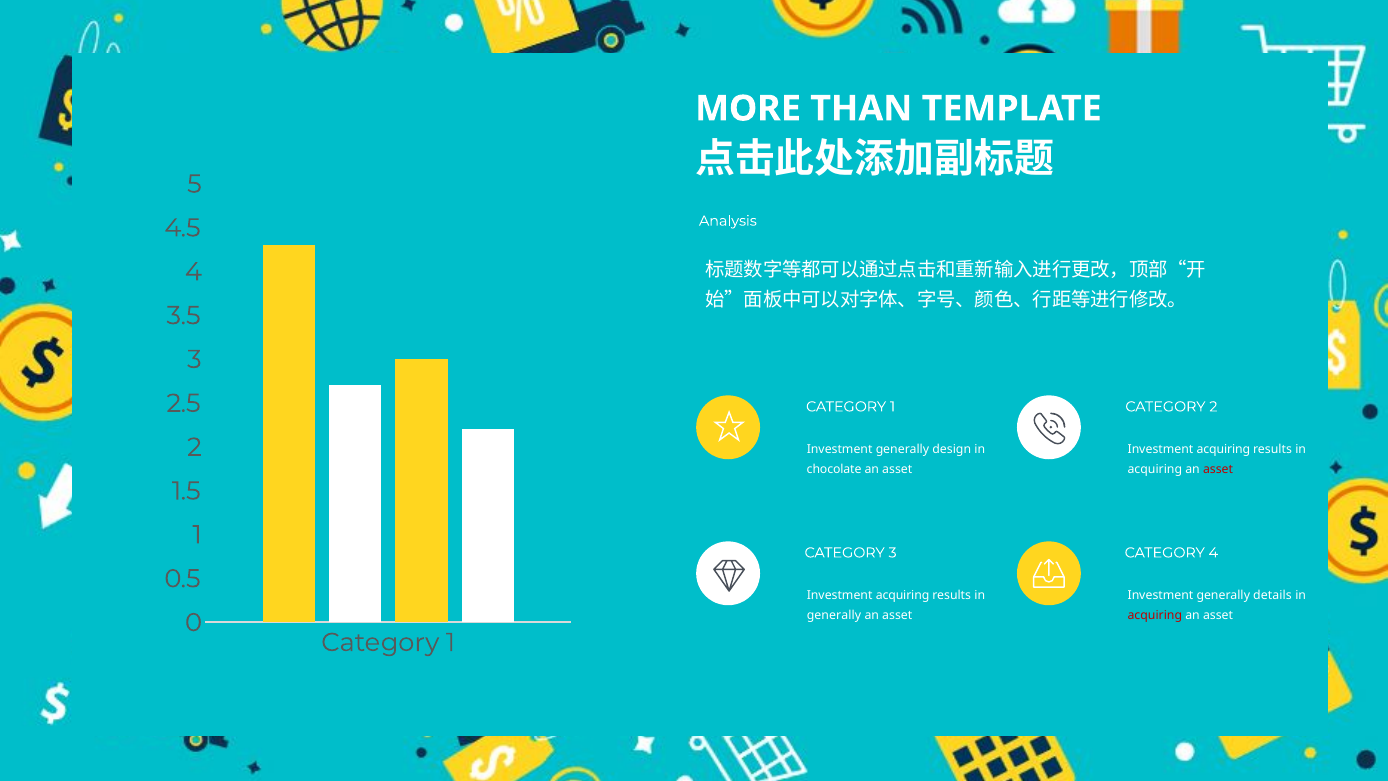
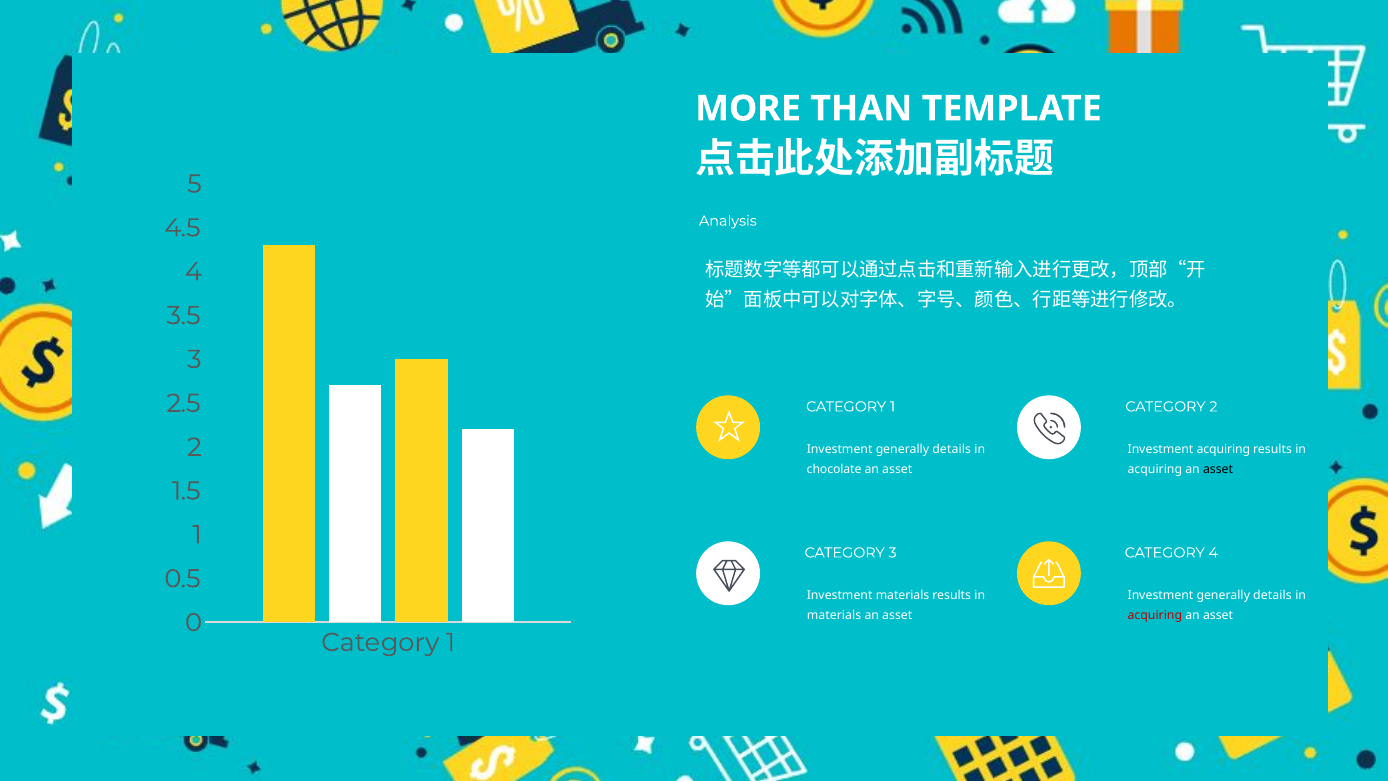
design at (952, 450): design -> details
asset at (1218, 469) colour: red -> black
acquiring at (903, 596): acquiring -> materials
generally at (834, 615): generally -> materials
